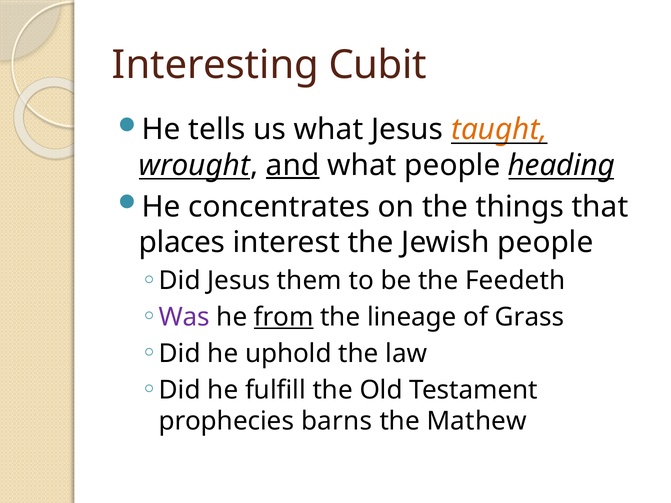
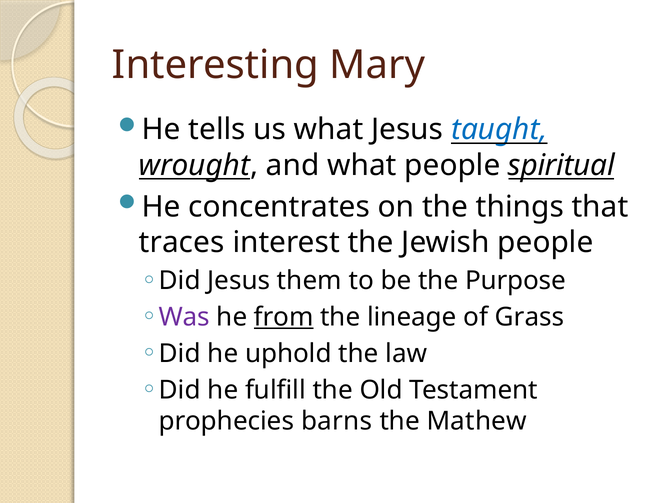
Cubit: Cubit -> Mary
taught colour: orange -> blue
and underline: present -> none
heading: heading -> spiritual
places: places -> traces
Feedeth: Feedeth -> Purpose
